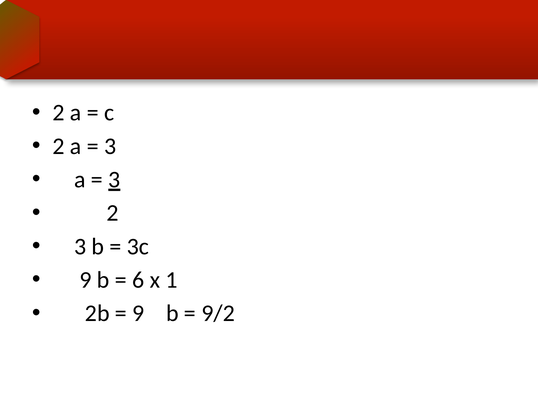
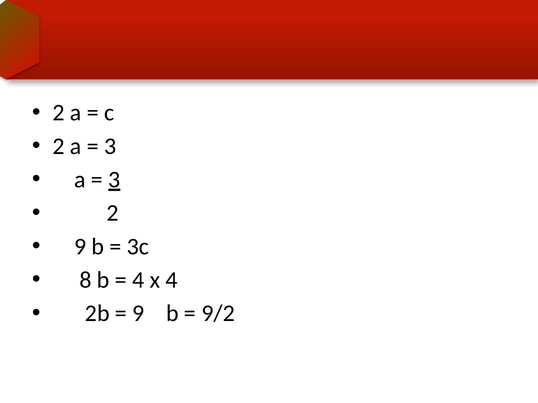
3 at (80, 247): 3 -> 9
9 at (86, 280): 9 -> 8
6 at (138, 280): 6 -> 4
x 1: 1 -> 4
